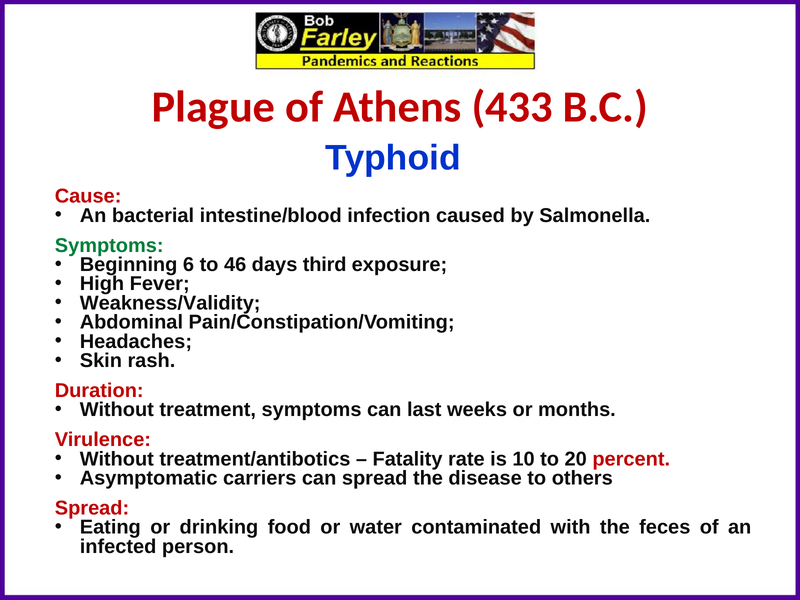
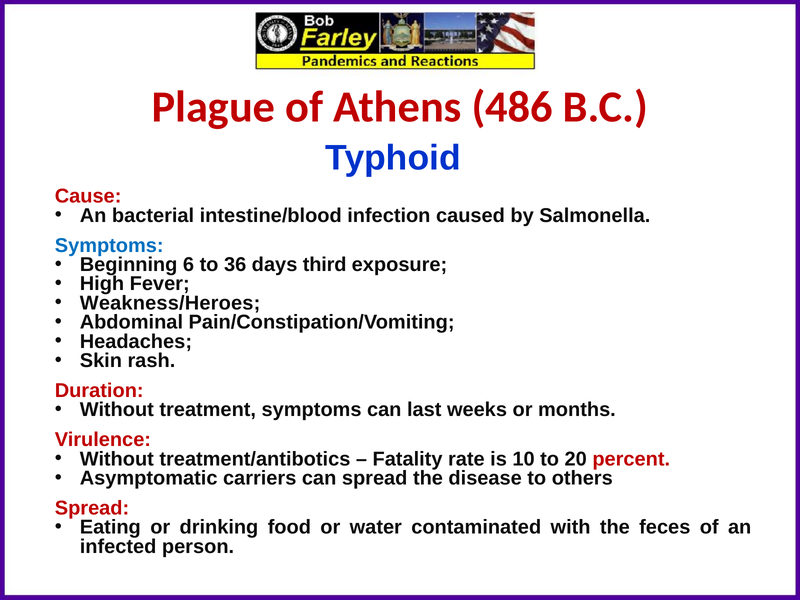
433: 433 -> 486
Symptoms at (109, 245) colour: green -> blue
46: 46 -> 36
Weakness/Validity: Weakness/Validity -> Weakness/Heroes
